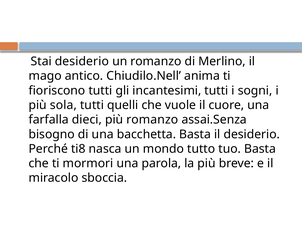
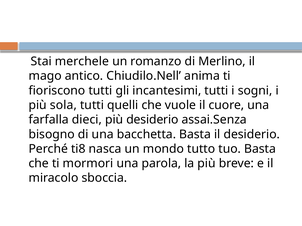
Stai desiderio: desiderio -> merchele
più romanzo: romanzo -> desiderio
